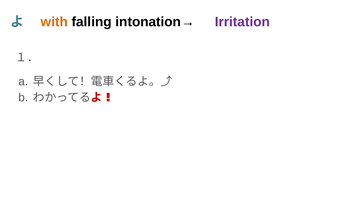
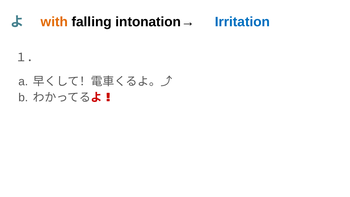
Irritation colour: purple -> blue
